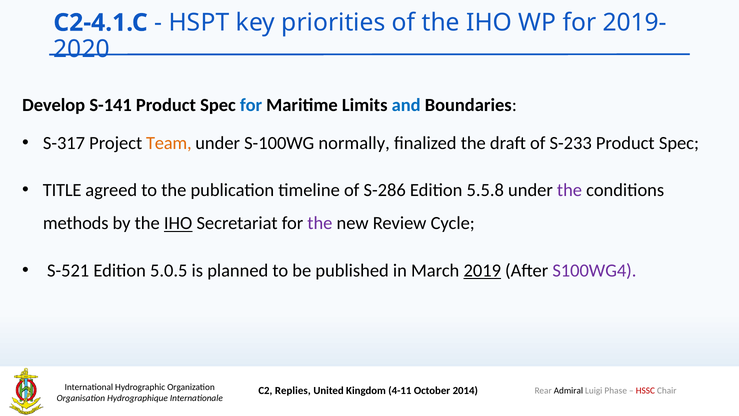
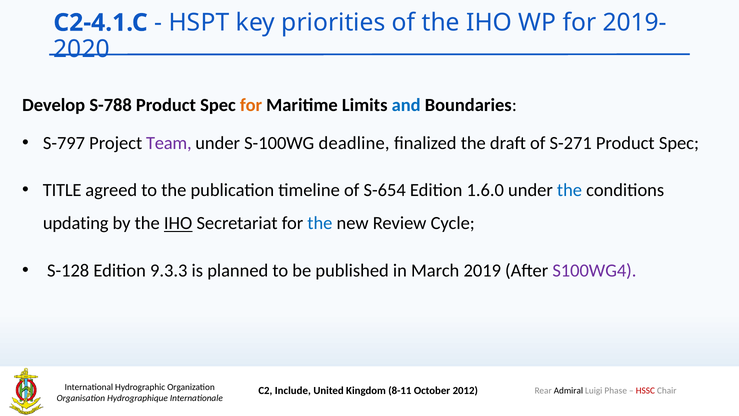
S-141: S-141 -> S-788
for at (251, 105) colour: blue -> orange
S-317: S-317 -> S-797
Team colour: orange -> purple
normally: normally -> deadline
S-233: S-233 -> S-271
S-286: S-286 -> S-654
5.5.8: 5.5.8 -> 1.6.0
the at (570, 190) colour: purple -> blue
methods: methods -> updating
the at (320, 223) colour: purple -> blue
S-521: S-521 -> S-128
5.0.5: 5.0.5 -> 9.3.3
2019 underline: present -> none
Replies: Replies -> Include
4-11: 4-11 -> 8-11
2014: 2014 -> 2012
